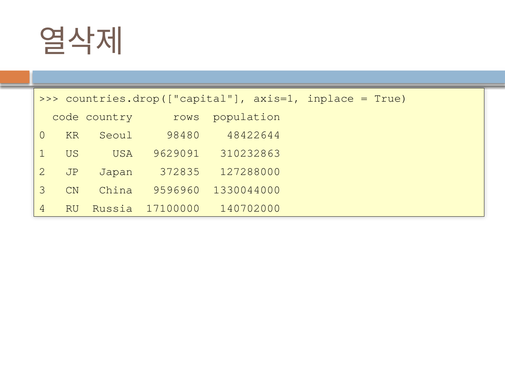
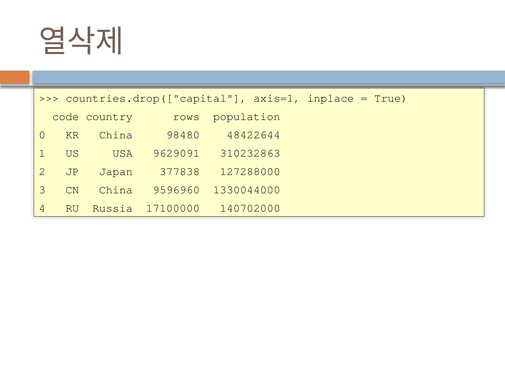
KR Seoul: Seoul -> China
372835: 372835 -> 377838
